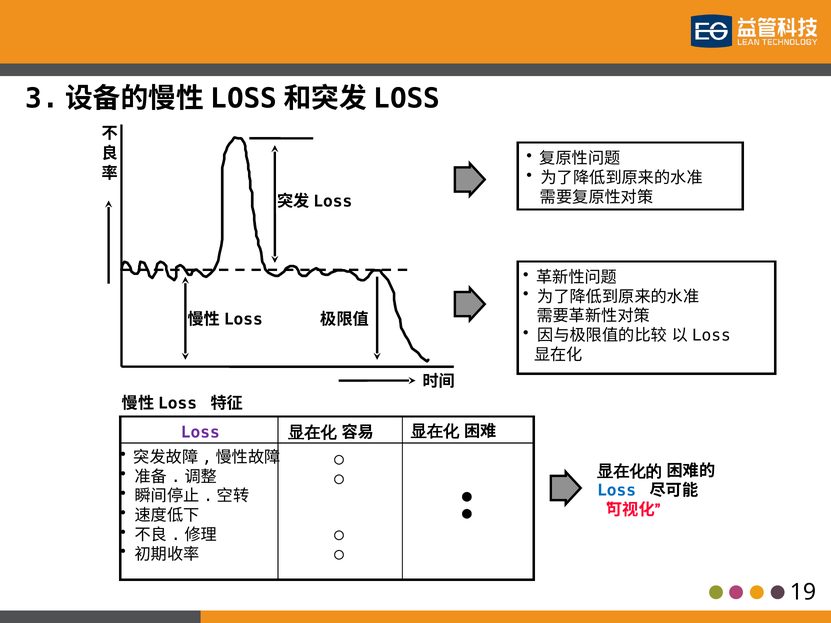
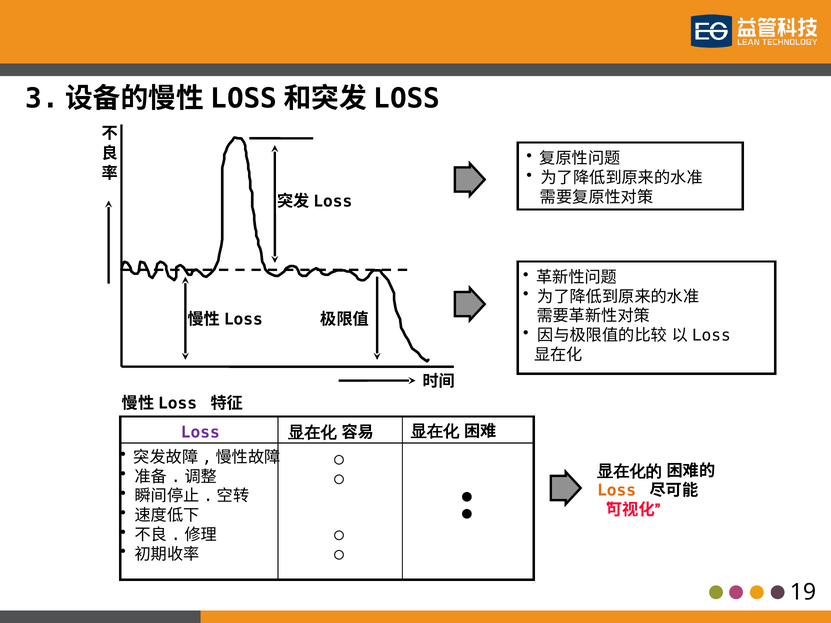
Loss at (617, 491) colour: blue -> orange
